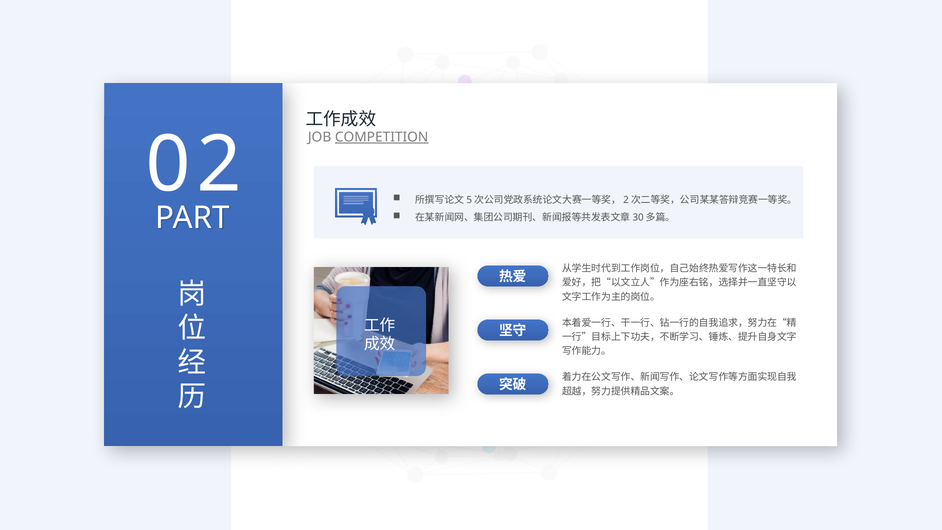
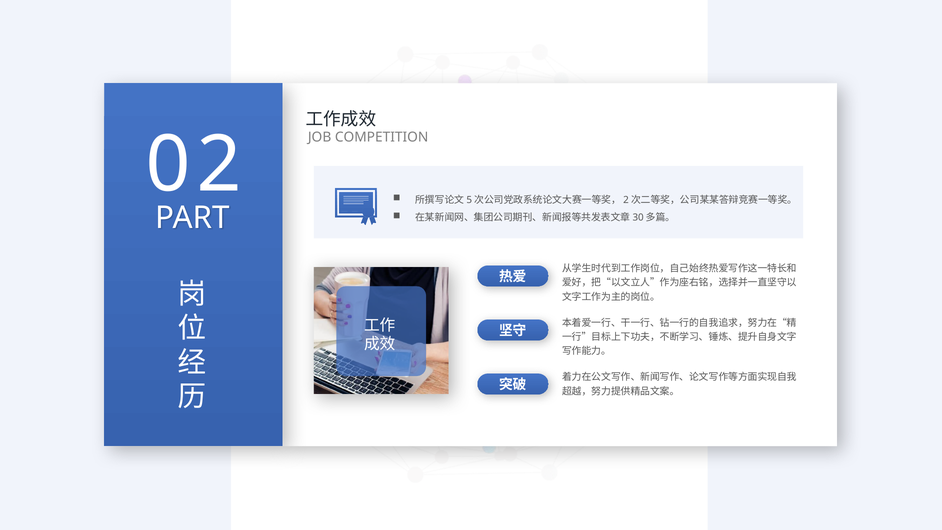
COMPETITION underline: present -> none
